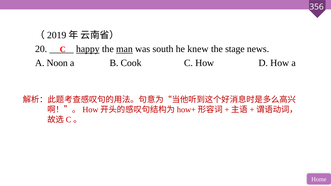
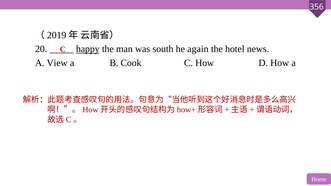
man underline: present -> none
knew: knew -> again
stage: stage -> hotel
Noon: Noon -> View
